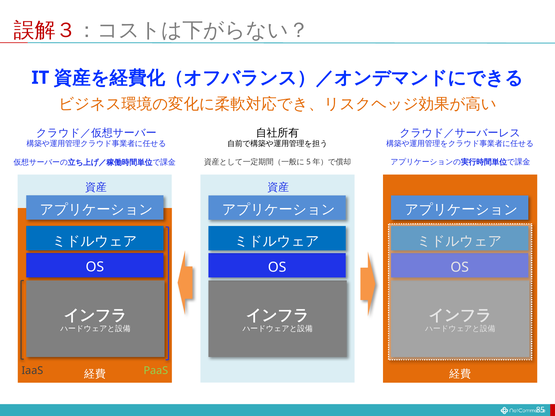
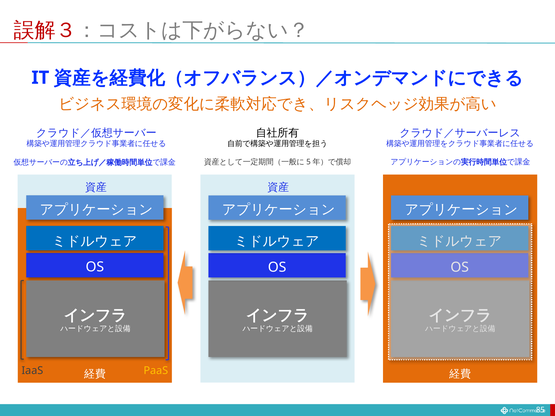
PaaS colour: light green -> yellow
